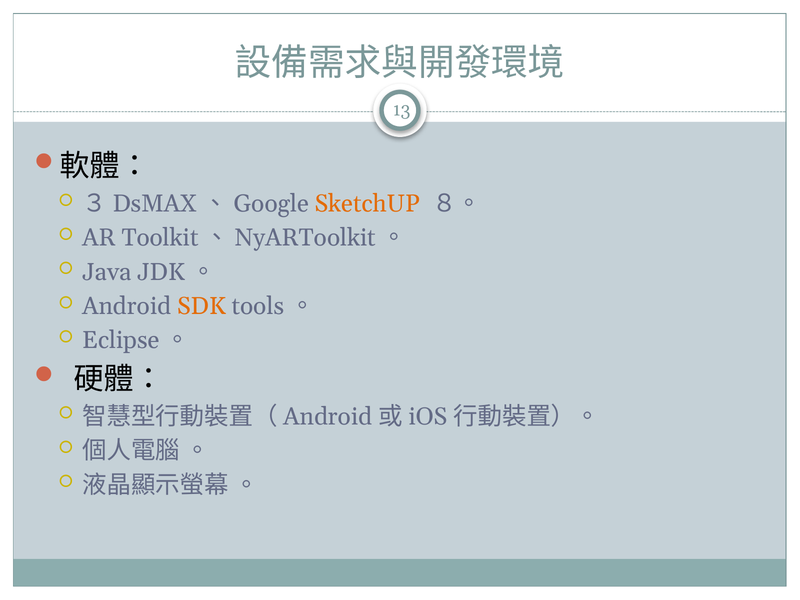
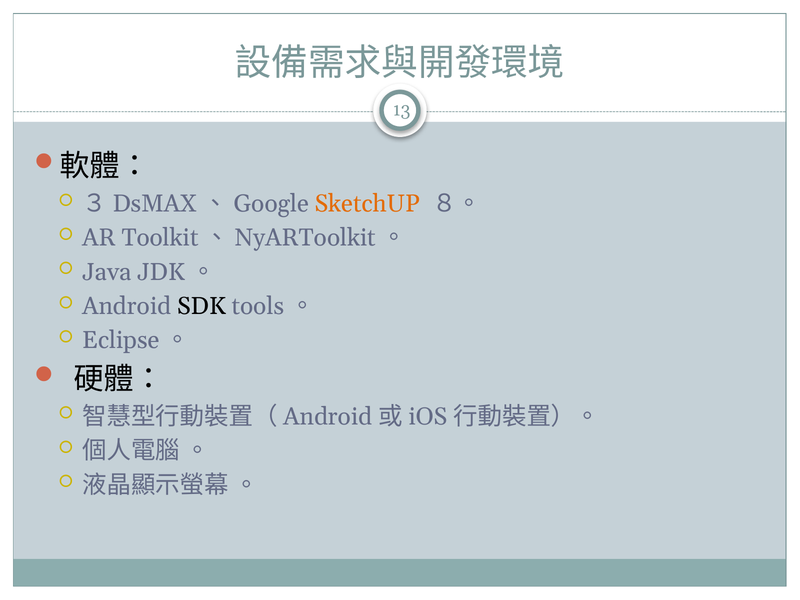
SDK colour: orange -> black
